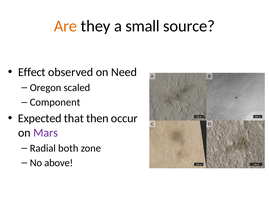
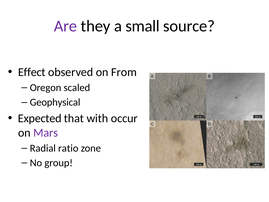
Are colour: orange -> purple
Need: Need -> From
Component: Component -> Geophysical
then: then -> with
both: both -> ratio
above: above -> group
